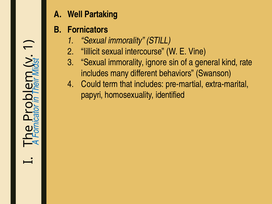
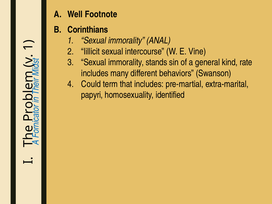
Partaking: Partaking -> Footnote
Fornicators: Fornicators -> Corinthians
STILL: STILL -> ANAL
ignore: ignore -> stands
